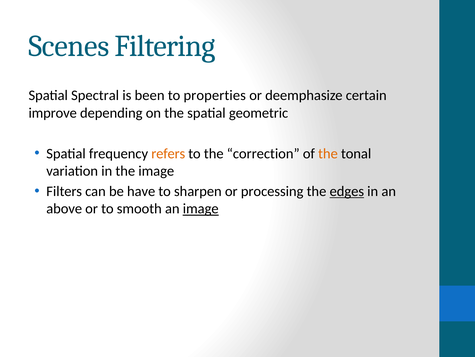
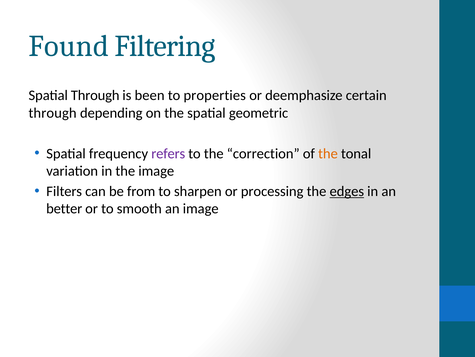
Scenes: Scenes -> Found
Spatial Spectral: Spectral -> Through
improve at (53, 113): improve -> through
refers colour: orange -> purple
have: have -> from
above: above -> better
image at (201, 208) underline: present -> none
